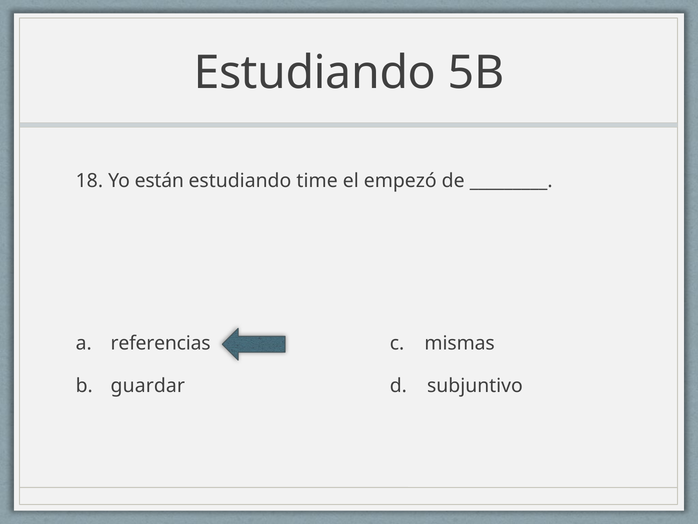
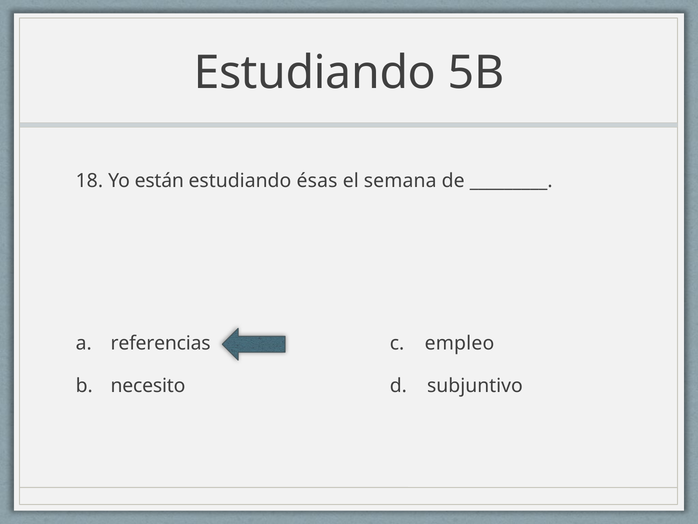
time: time -> ésas
empezó: empezó -> semana
mismas: mismas -> empleo
guardar: guardar -> necesito
